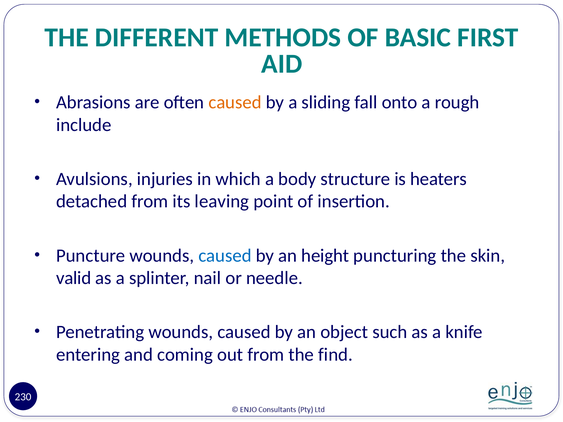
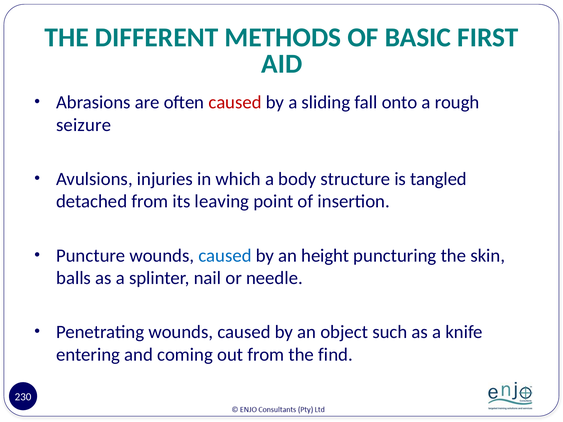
caused at (235, 102) colour: orange -> red
include: include -> seizure
heaters: heaters -> tangled
valid: valid -> balls
